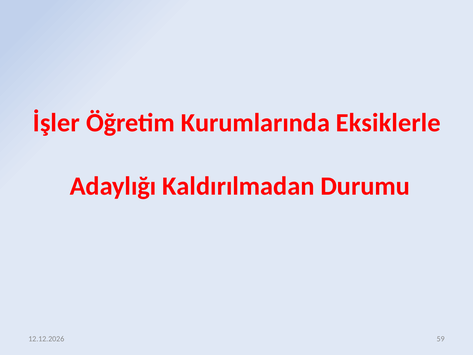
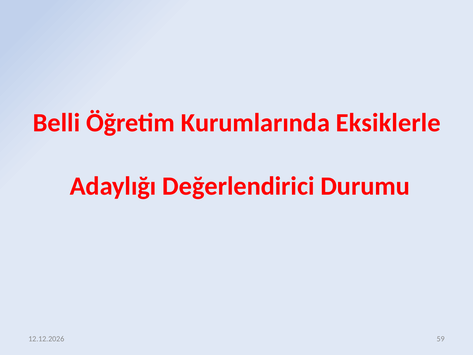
İşler: İşler -> Belli
Kaldırılmadan: Kaldırılmadan -> Değerlendirici
